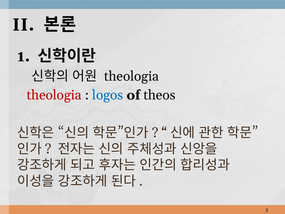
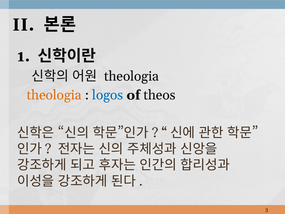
theologia at (54, 95) colour: red -> orange
